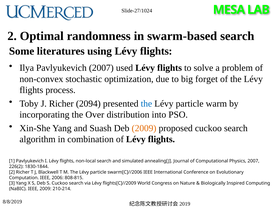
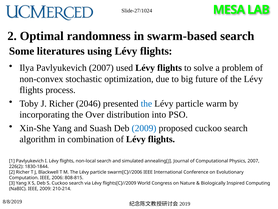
forget: forget -> future
2094: 2094 -> 2046
2009 at (144, 128) colour: orange -> blue
